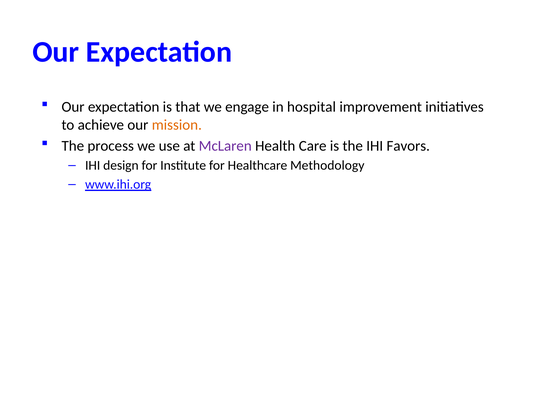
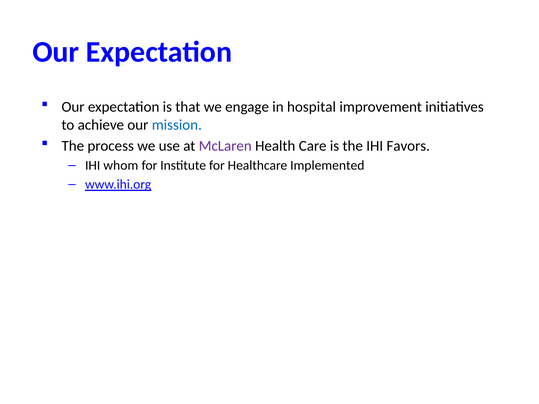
mission colour: orange -> blue
design: design -> whom
Methodology: Methodology -> Implemented
